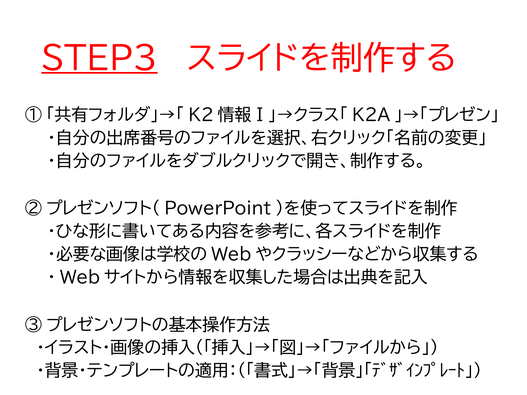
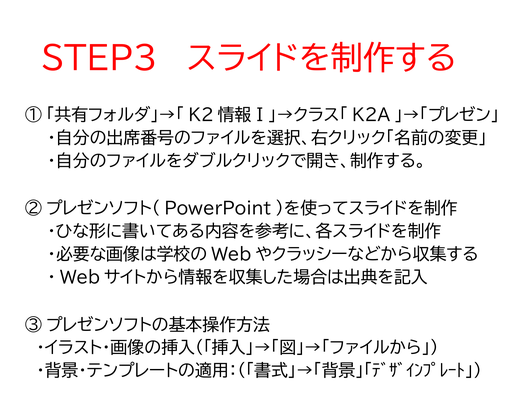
STEP3 underline: present -> none
